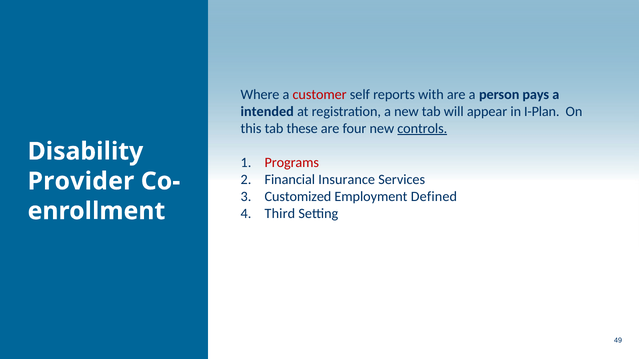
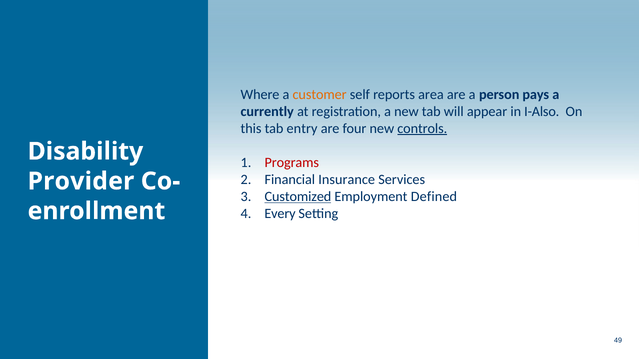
customer colour: red -> orange
with: with -> area
intended: intended -> currently
I-Plan: I-Plan -> I-Also
these: these -> entry
Customized underline: none -> present
Third: Third -> Every
